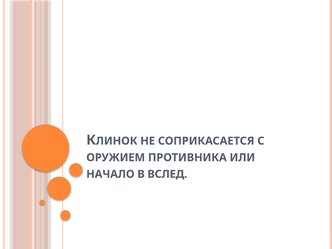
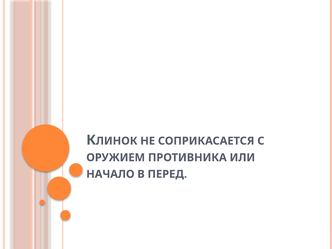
ВСЛЕД: ВСЛЕД -> ПЕРЕД
